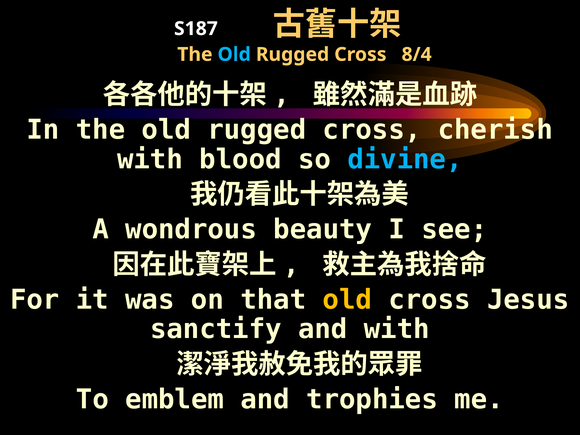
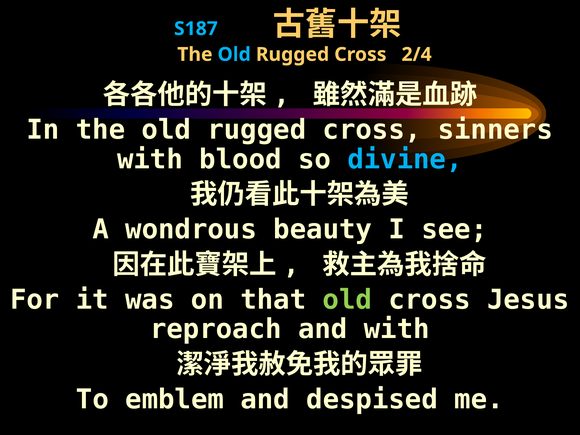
S187 colour: white -> light blue
8/4: 8/4 -> 2/4
cherish: cherish -> sinners
old at (347, 300) colour: yellow -> light green
sanctify: sanctify -> reproach
trophies: trophies -> despised
